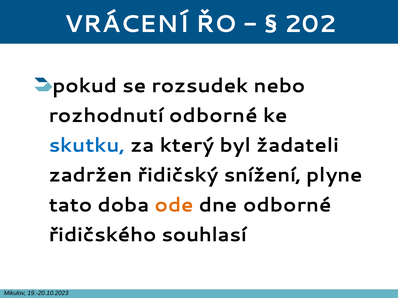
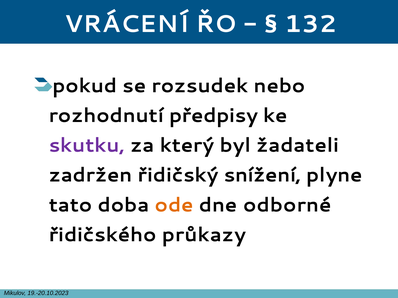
202: 202 -> 132
rozhodnutí odborné: odborné -> předpisy
skutku colour: blue -> purple
souhlasí: souhlasí -> průkazy
